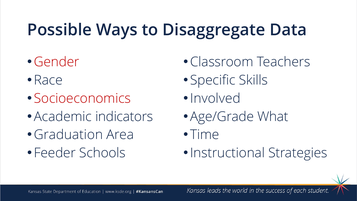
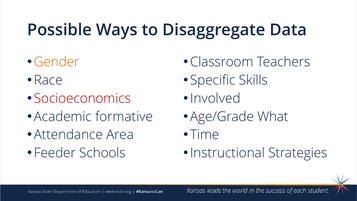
Gender colour: red -> orange
indicators: indicators -> formative
Graduation: Graduation -> Attendance
